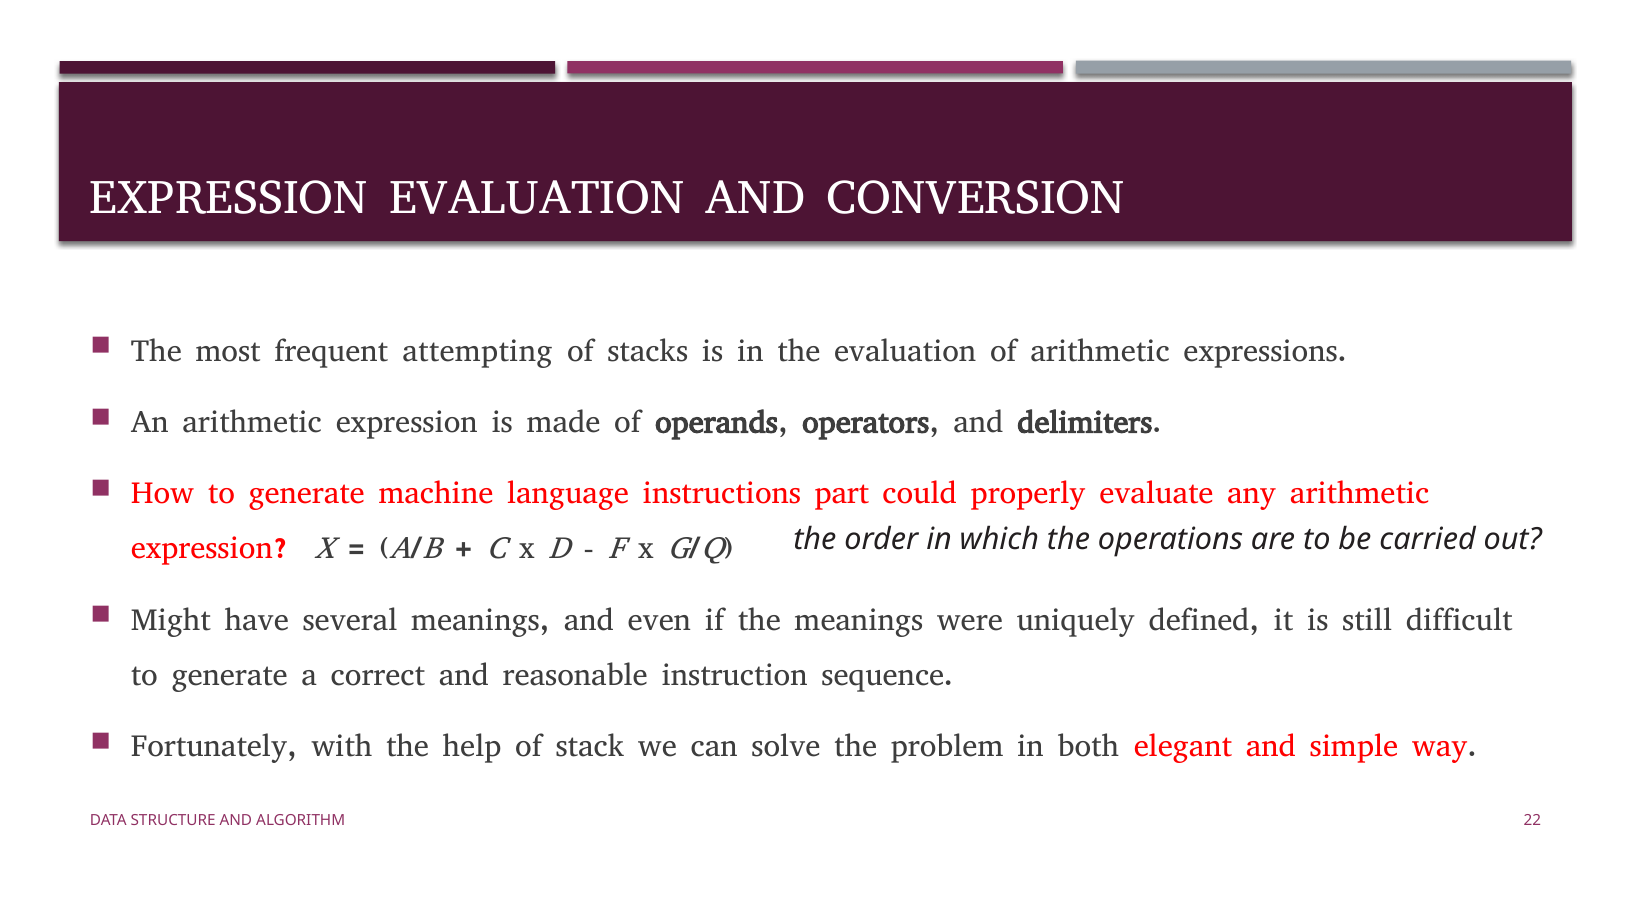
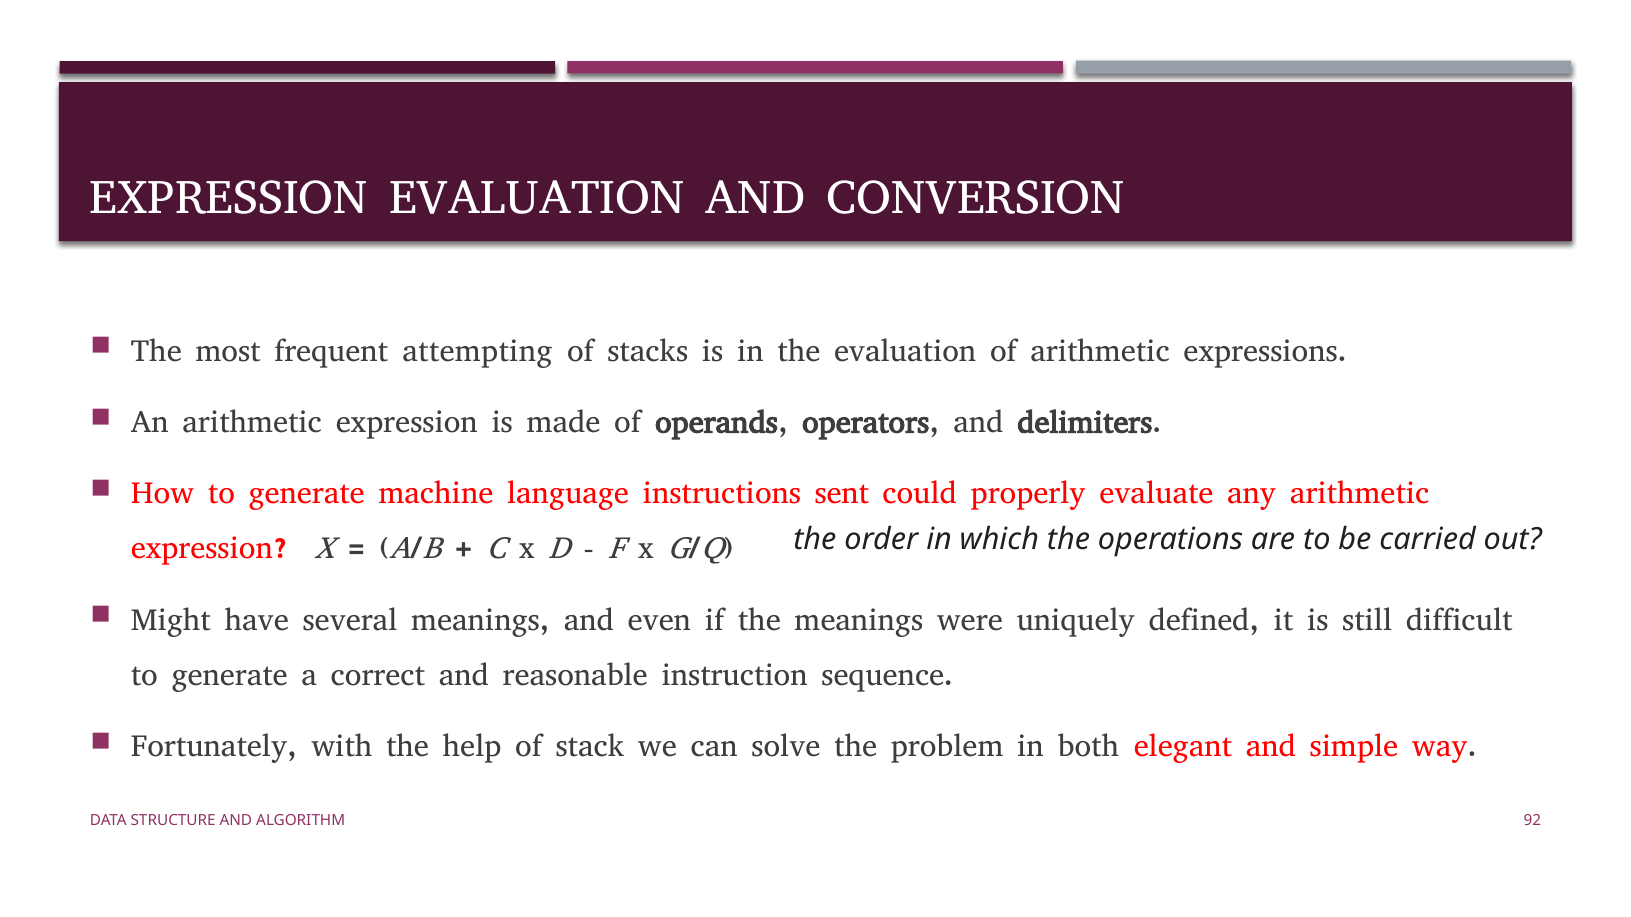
part: part -> sent
22: 22 -> 92
